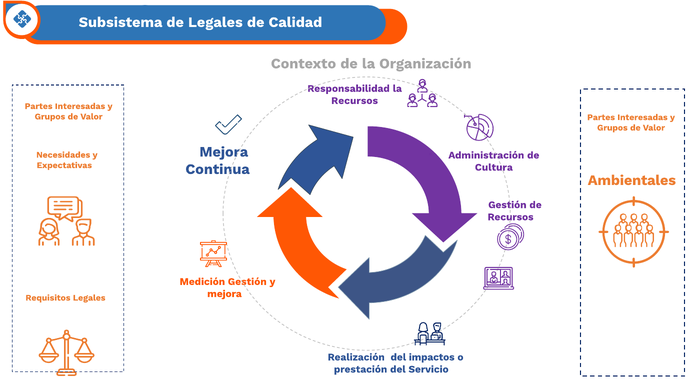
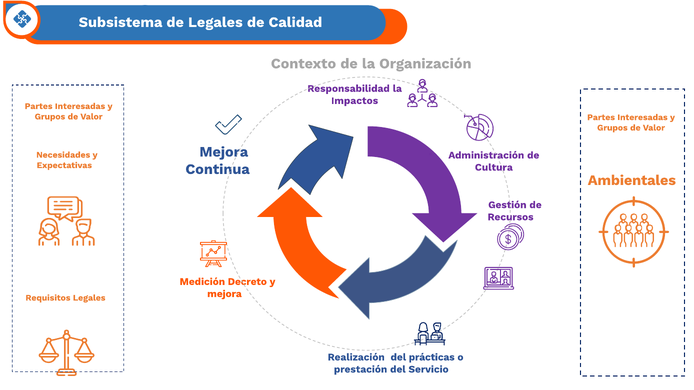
Recursos at (355, 101): Recursos -> Impactos
Medición Gestión: Gestión -> Decreto
impactos: impactos -> prácticas
